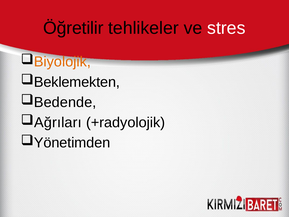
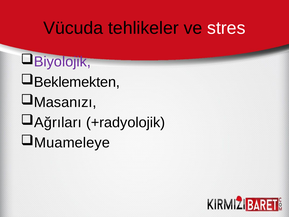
Öğretilir: Öğretilir -> Vücuda
Biyolojik colour: orange -> purple
Bedende: Bedende -> Masanızı
Yönetimden: Yönetimden -> Muameleye
